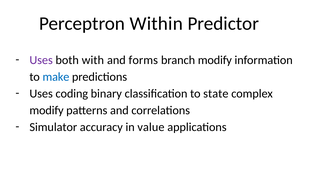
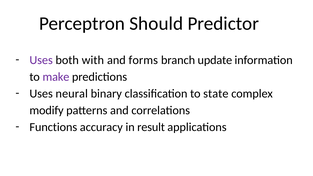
Within: Within -> Should
branch modify: modify -> update
make colour: blue -> purple
coding: coding -> neural
Simulator: Simulator -> Functions
value: value -> result
